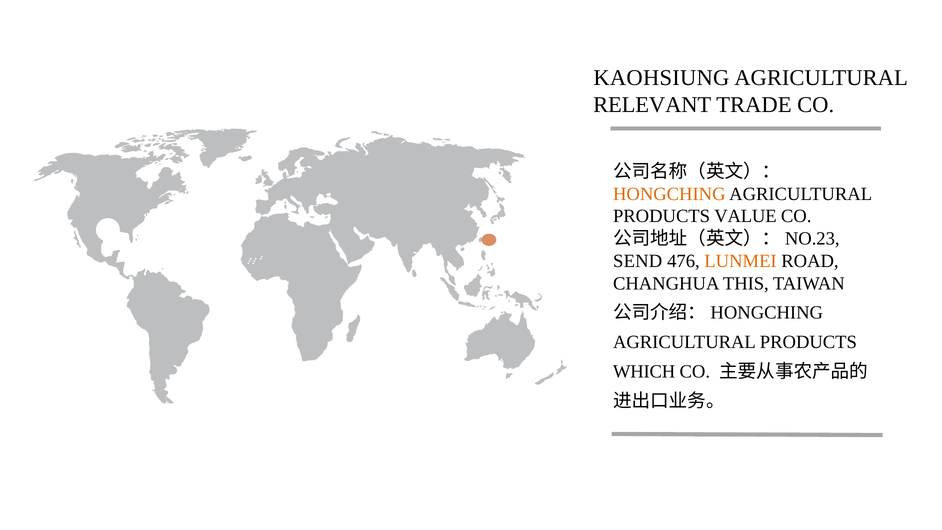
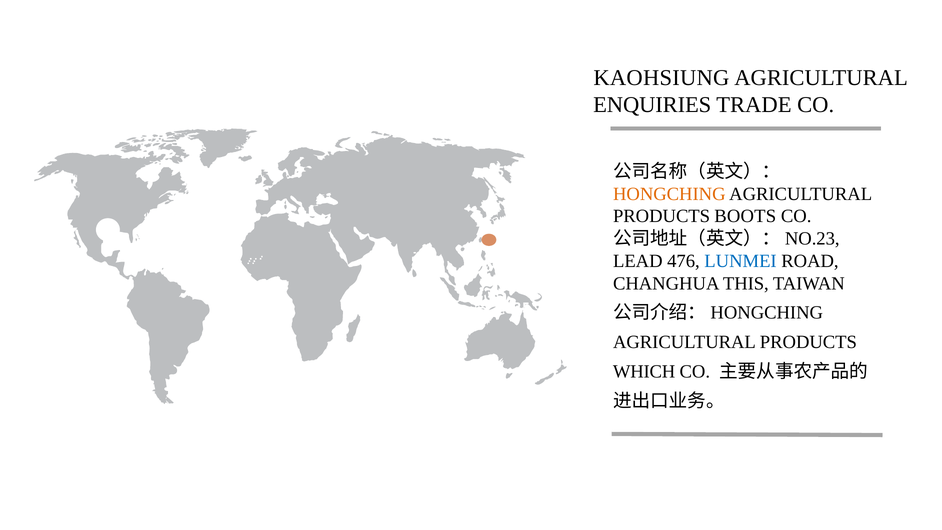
RELEVANT: RELEVANT -> ENQUIRIES
VALUE: VALUE -> BOOTS
SEND: SEND -> LEAD
LUNMEI colour: orange -> blue
